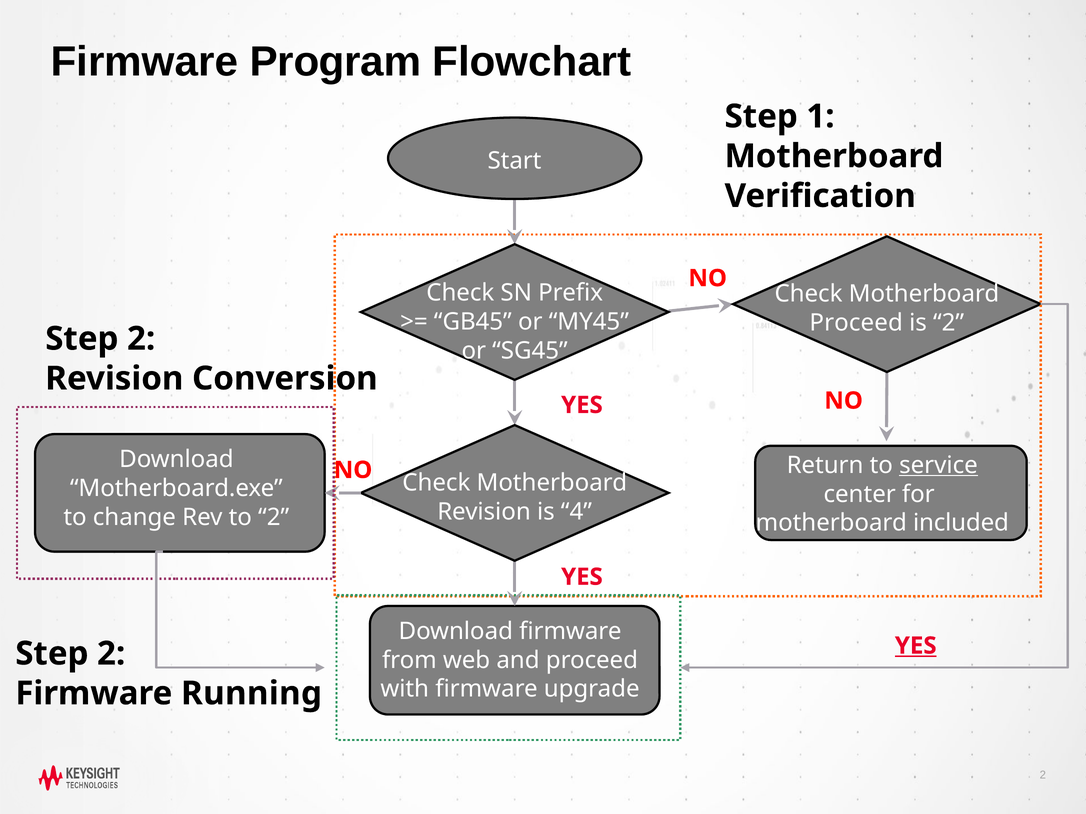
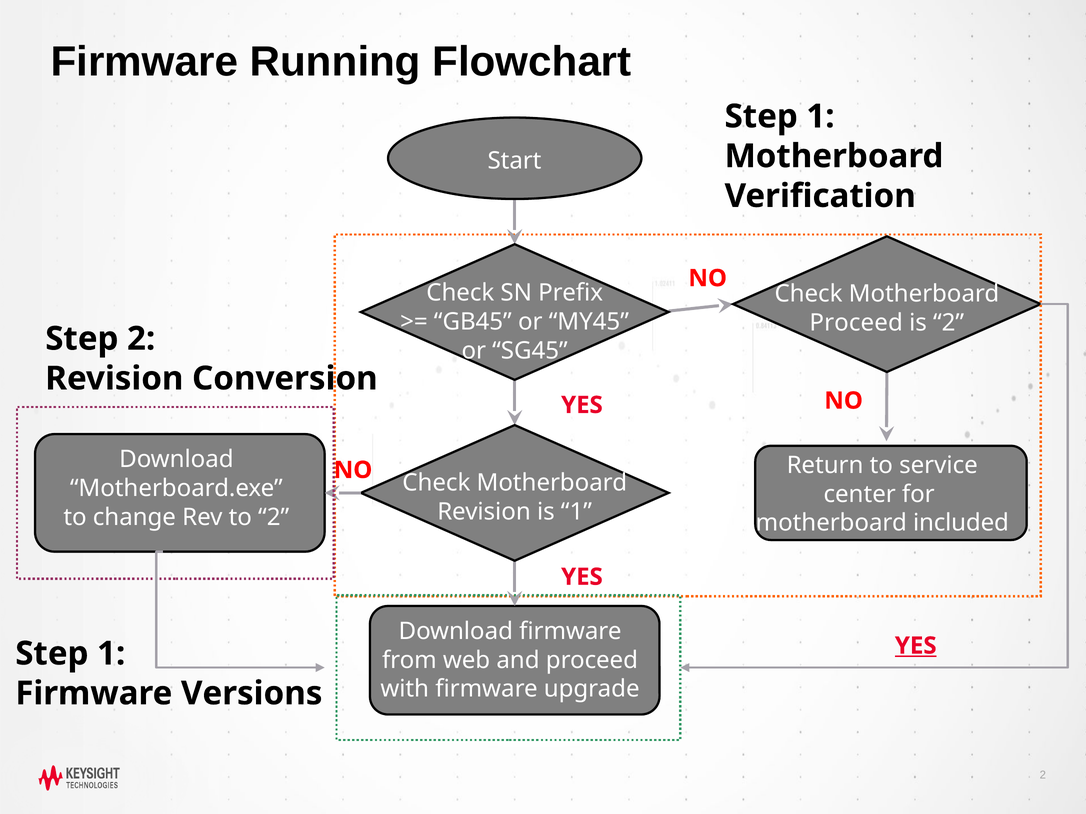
Program: Program -> Running
service underline: present -> none
is 4: 4 -> 1
2 at (111, 654): 2 -> 1
Running: Running -> Versions
